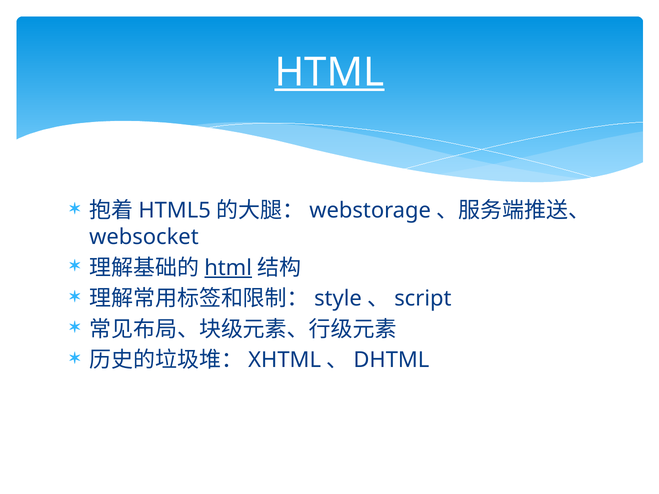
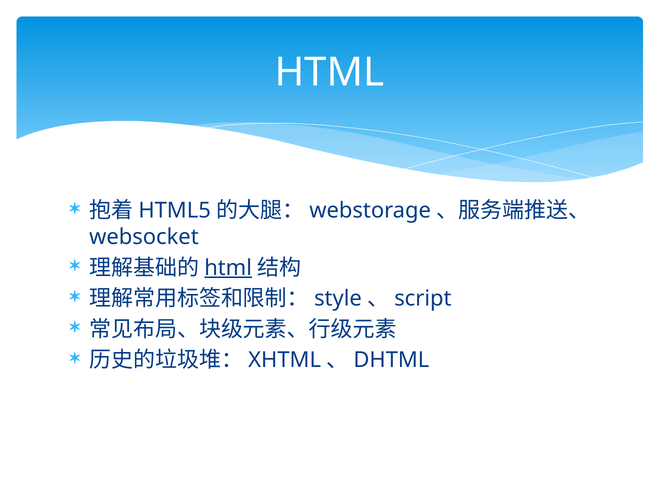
HTML at (329, 72) underline: present -> none
